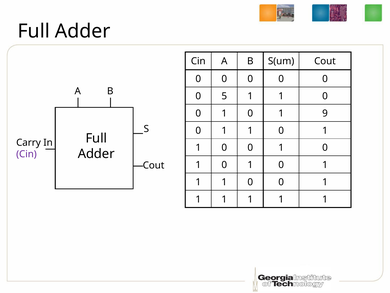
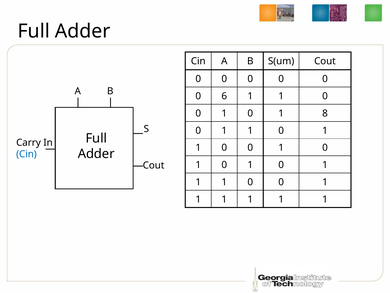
5: 5 -> 6
9: 9 -> 8
Cin at (26, 154) colour: purple -> blue
